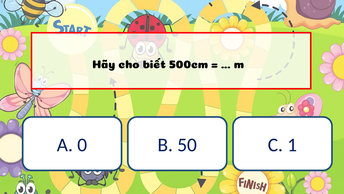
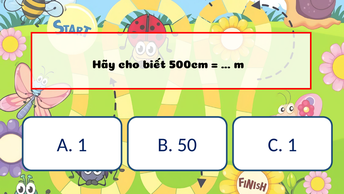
A 0: 0 -> 1
